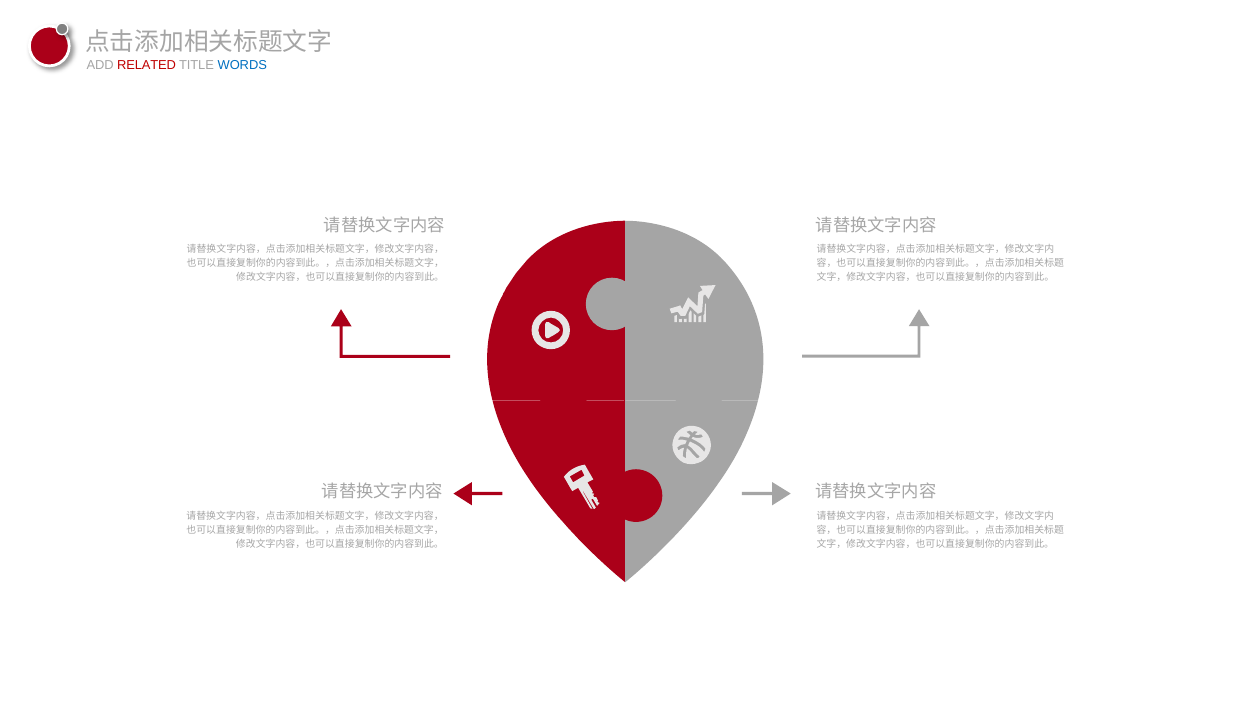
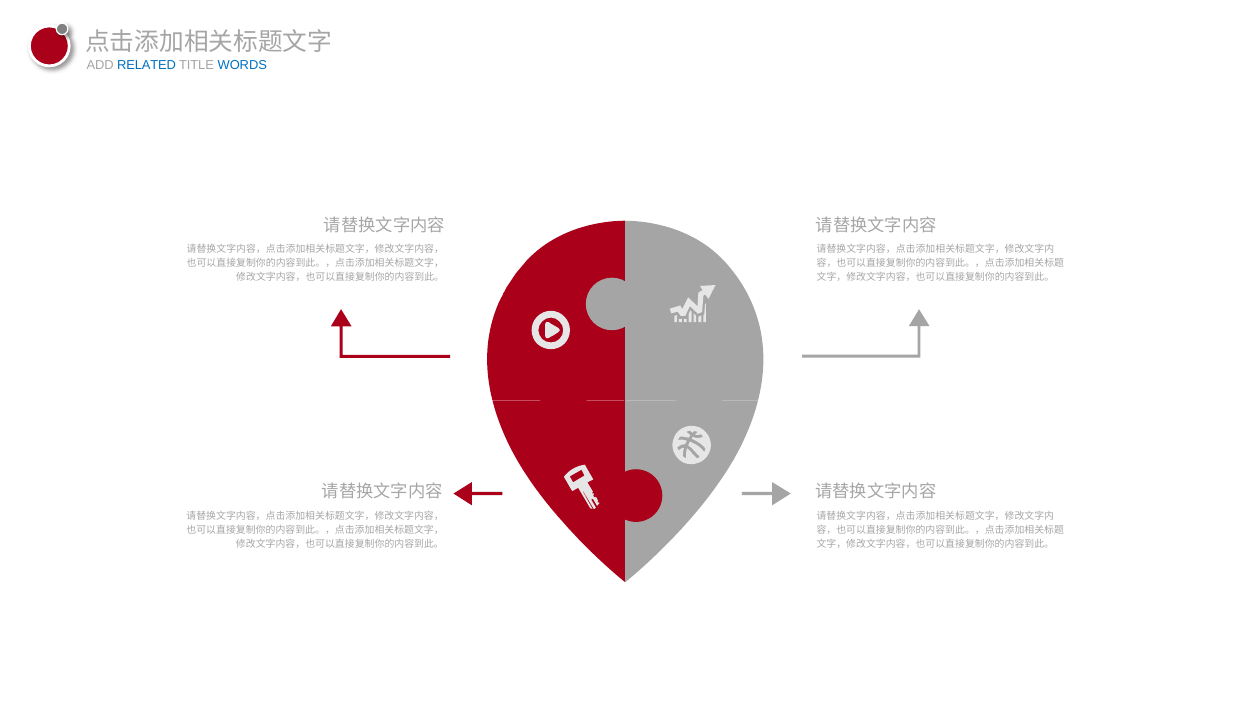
RELATED colour: red -> blue
